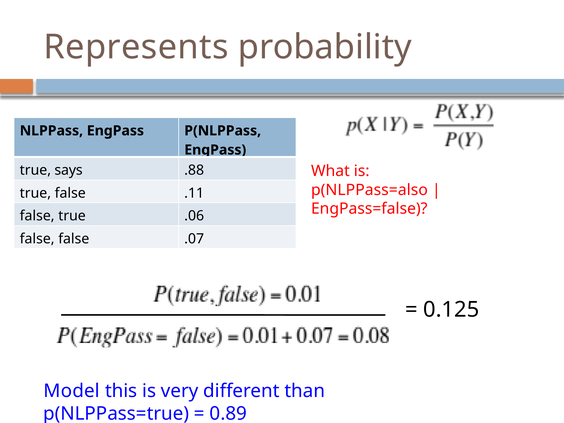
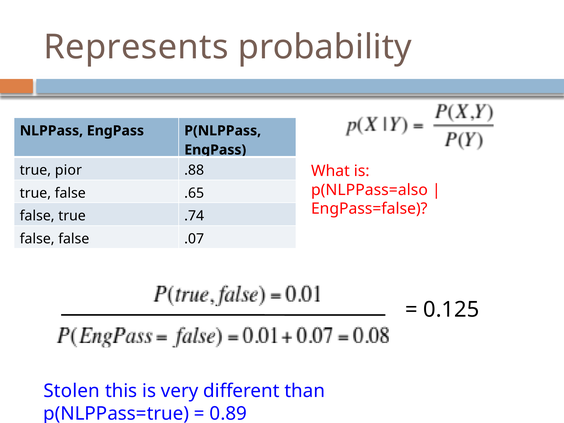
says: says -> pior
.11: .11 -> .65
.06: .06 -> .74
Model: Model -> Stolen
